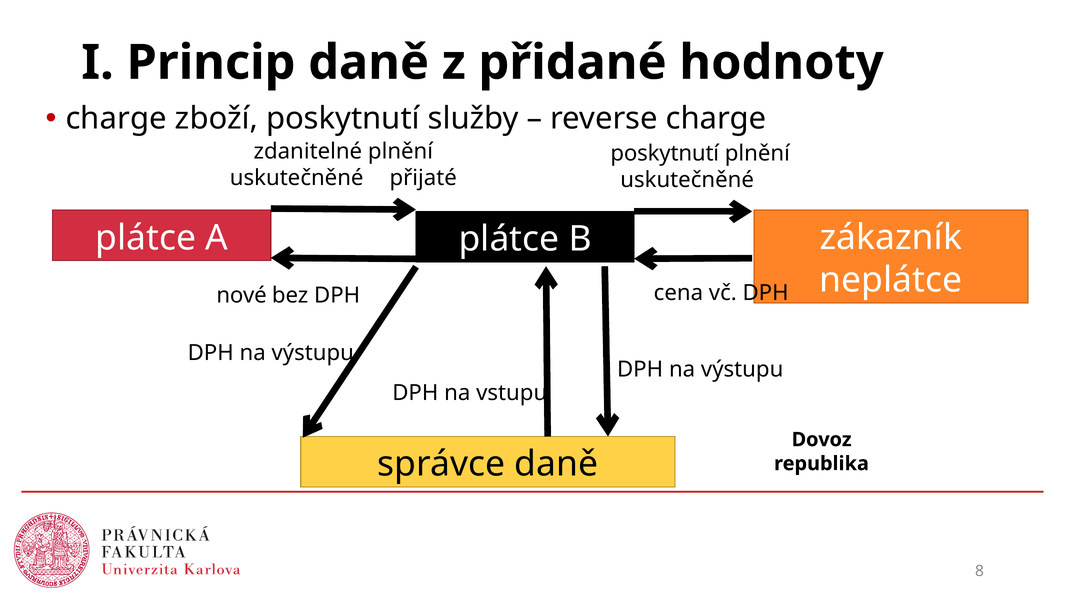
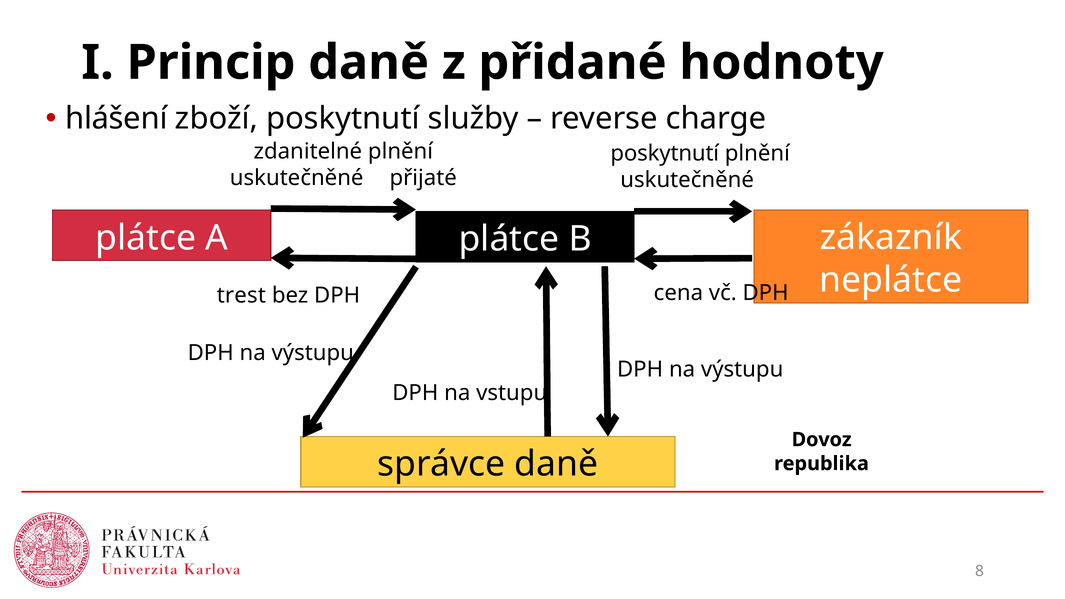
charge at (116, 119): charge -> hlášení
nové: nové -> trest
